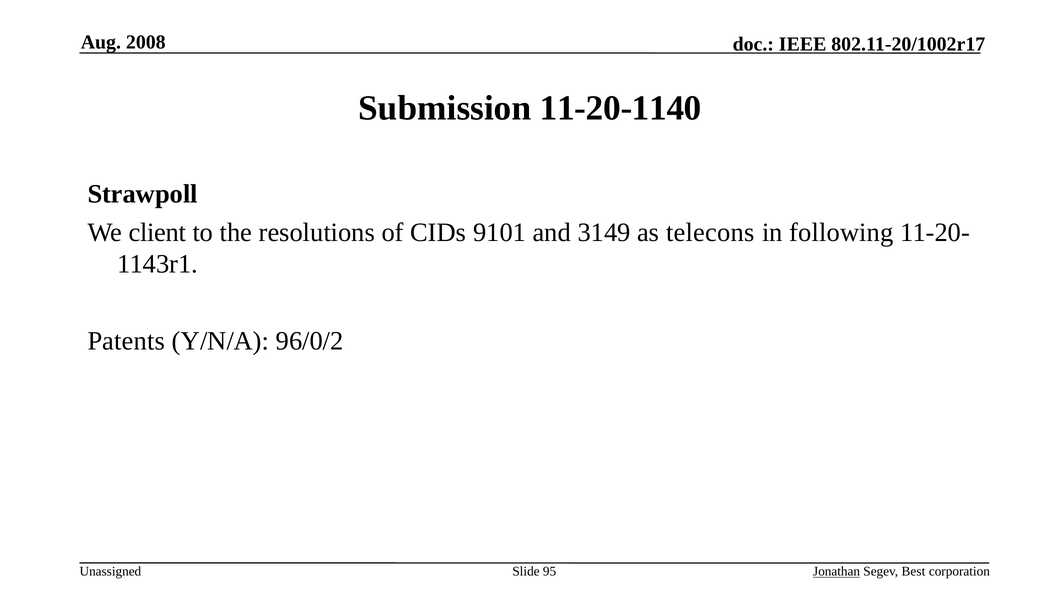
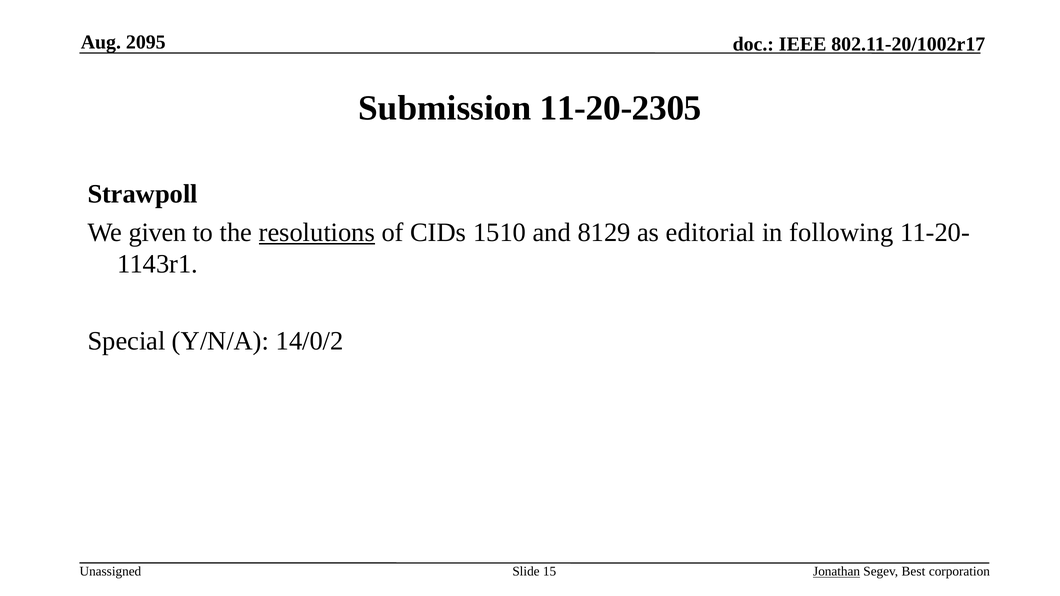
2008: 2008 -> 2095
11-20-1140: 11-20-1140 -> 11-20-2305
client: client -> given
resolutions underline: none -> present
9101: 9101 -> 1510
3149: 3149 -> 8129
telecons: telecons -> editorial
Patents: Patents -> Special
96/0/2: 96/0/2 -> 14/0/2
95: 95 -> 15
